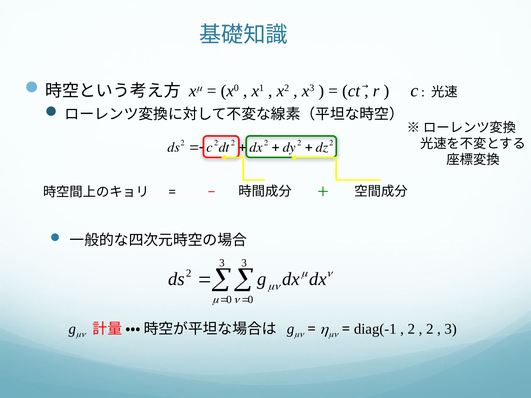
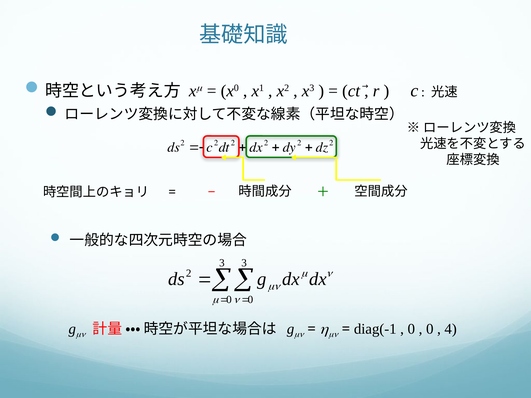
2 at (411, 329): 2 -> 0
2 at (430, 329): 2 -> 0
3 at (451, 329): 3 -> 4
